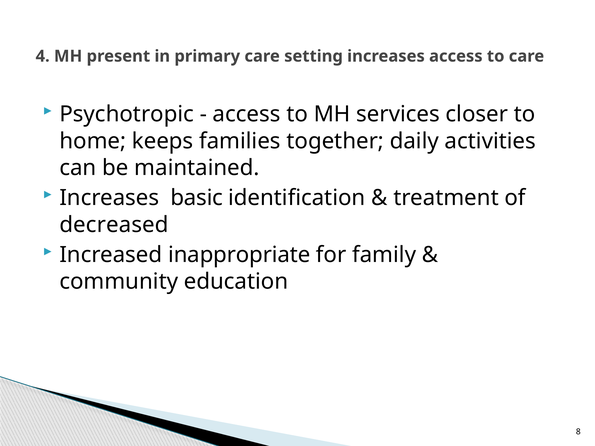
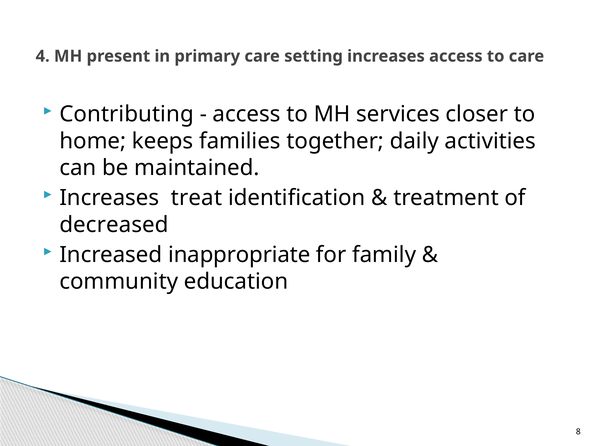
Psychotropic: Psychotropic -> Contributing
basic: basic -> treat
